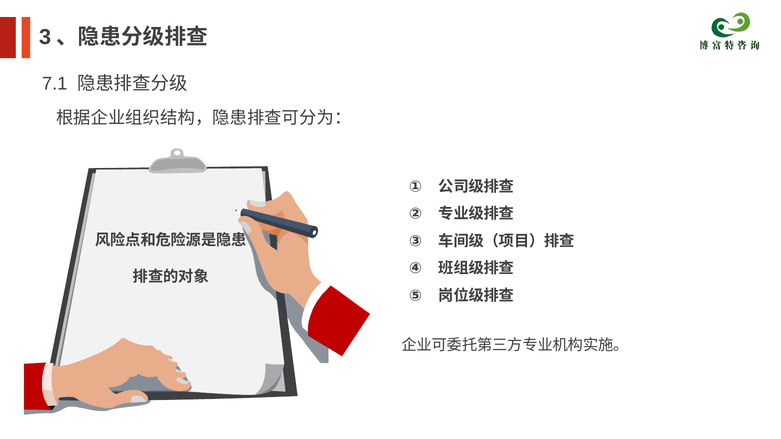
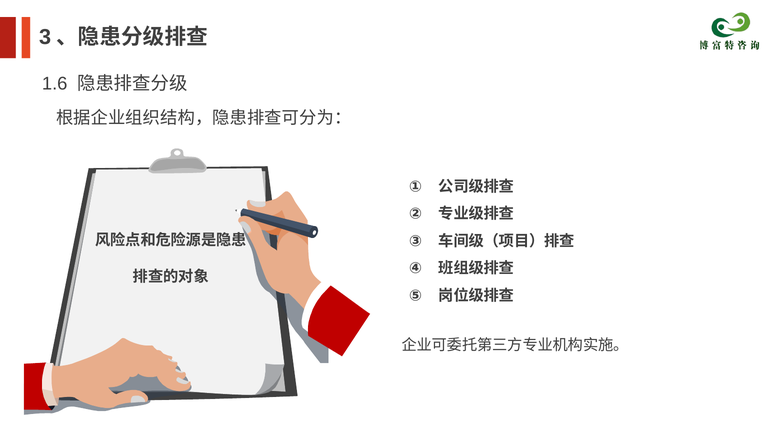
7.1: 7.1 -> 1.6
